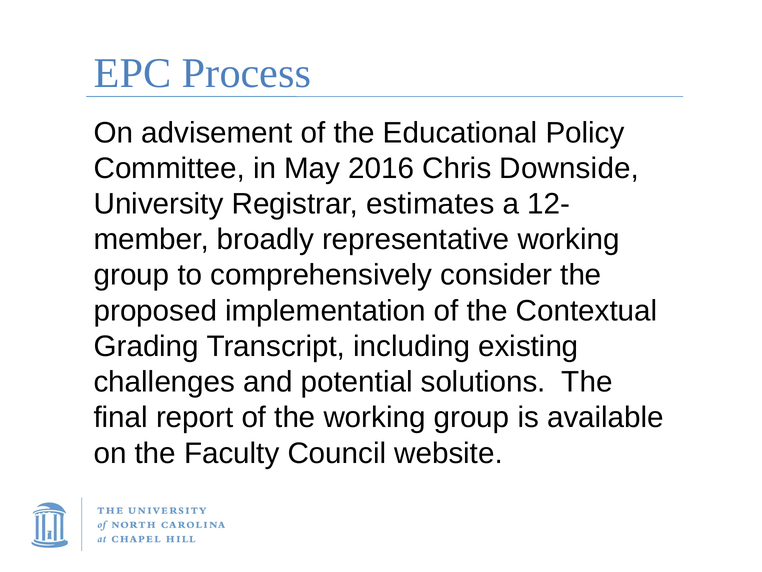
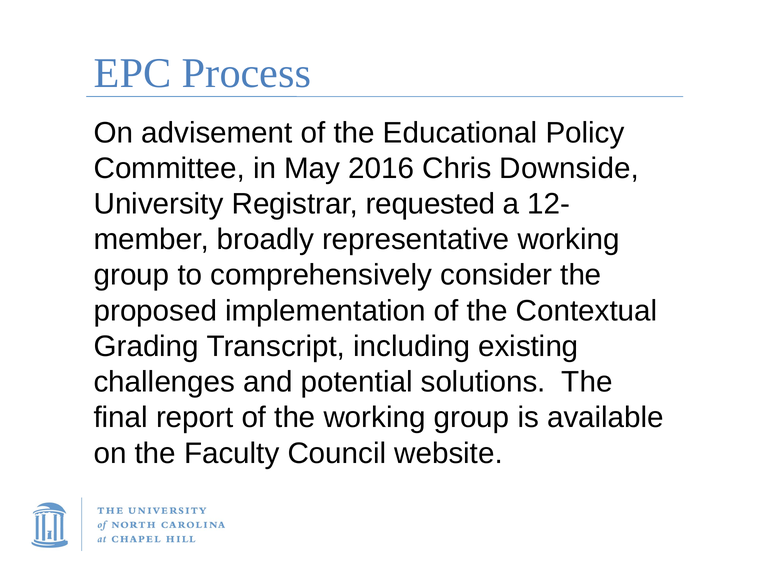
estimates: estimates -> requested
